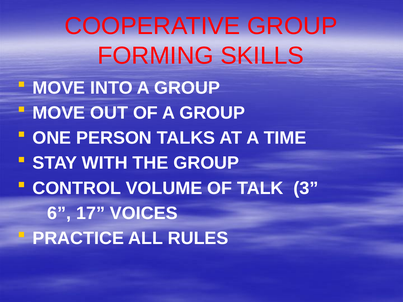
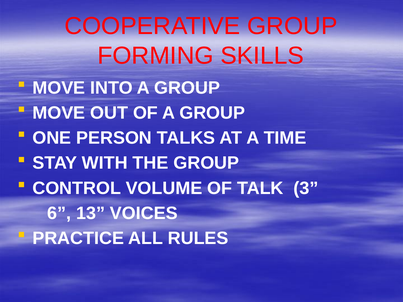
17: 17 -> 13
